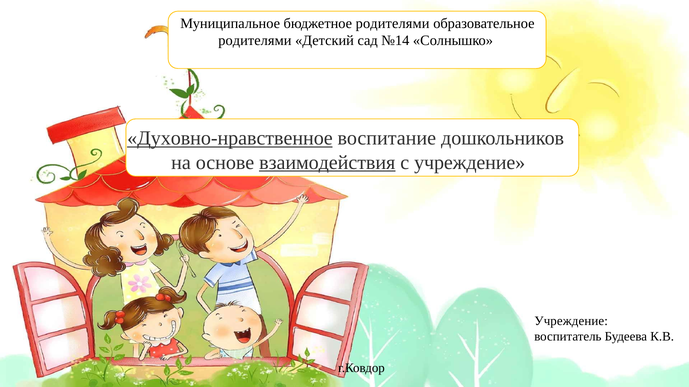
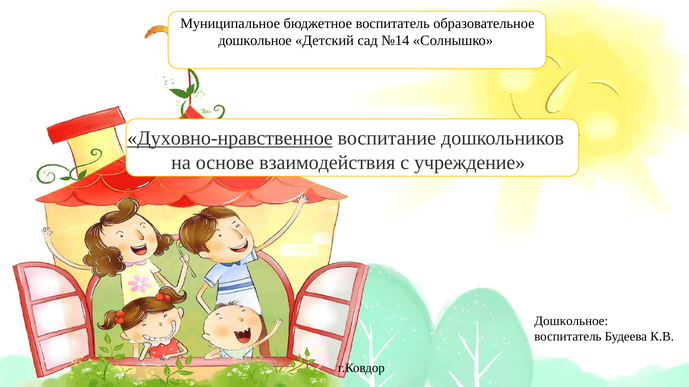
бюджетное родителями: родителями -> воспитатель
родителями at (255, 41): родителями -> дошкольное
взаимодействия underline: present -> none
Учреждение at (571, 322): Учреждение -> Дошкольное
